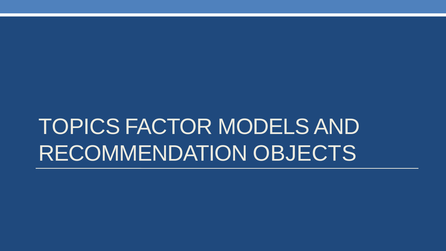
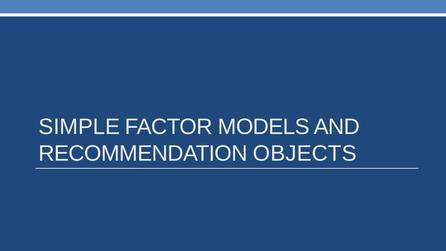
TOPICS: TOPICS -> SIMPLE
